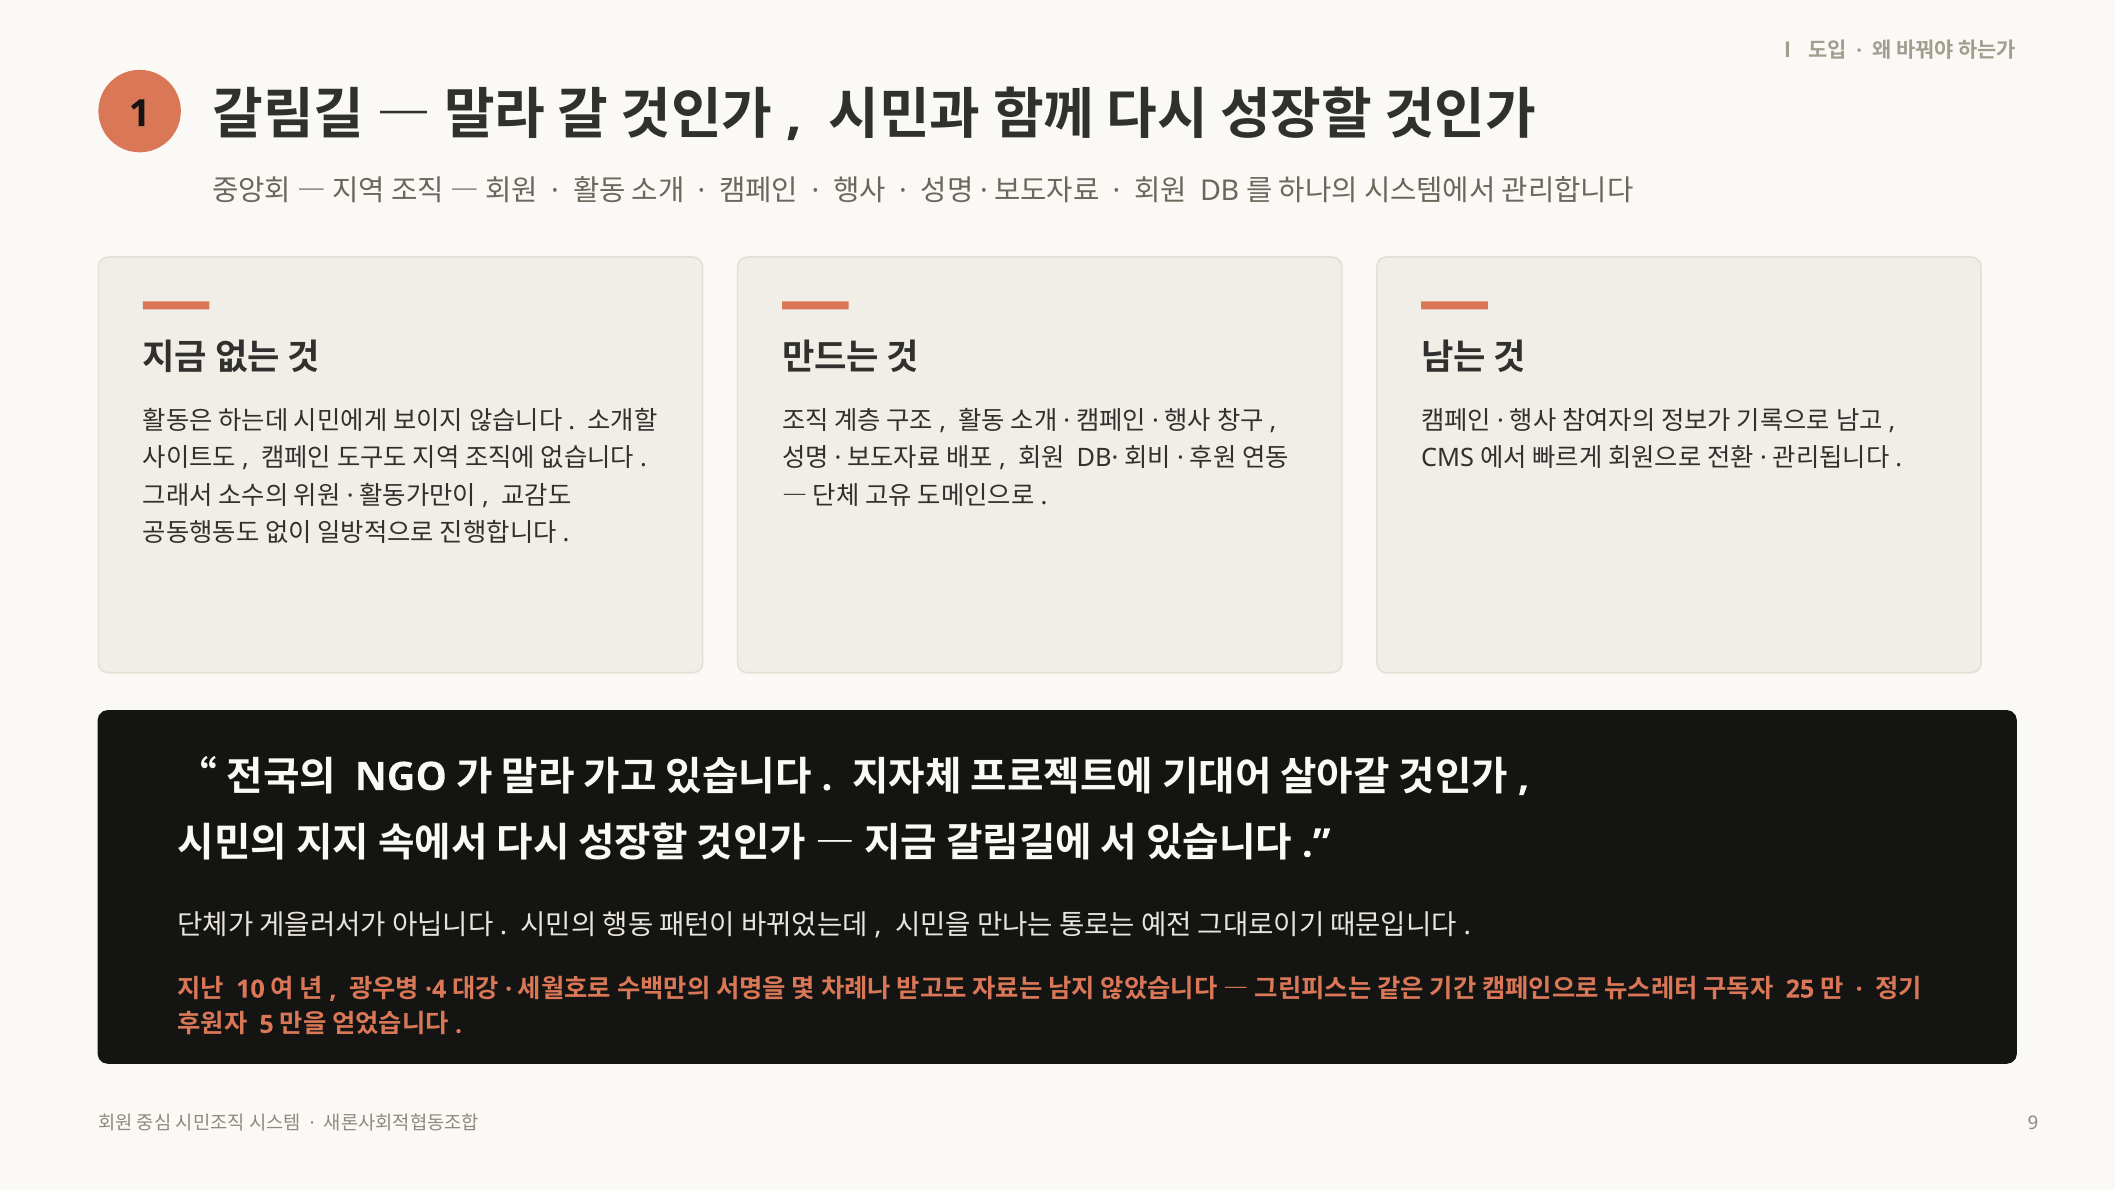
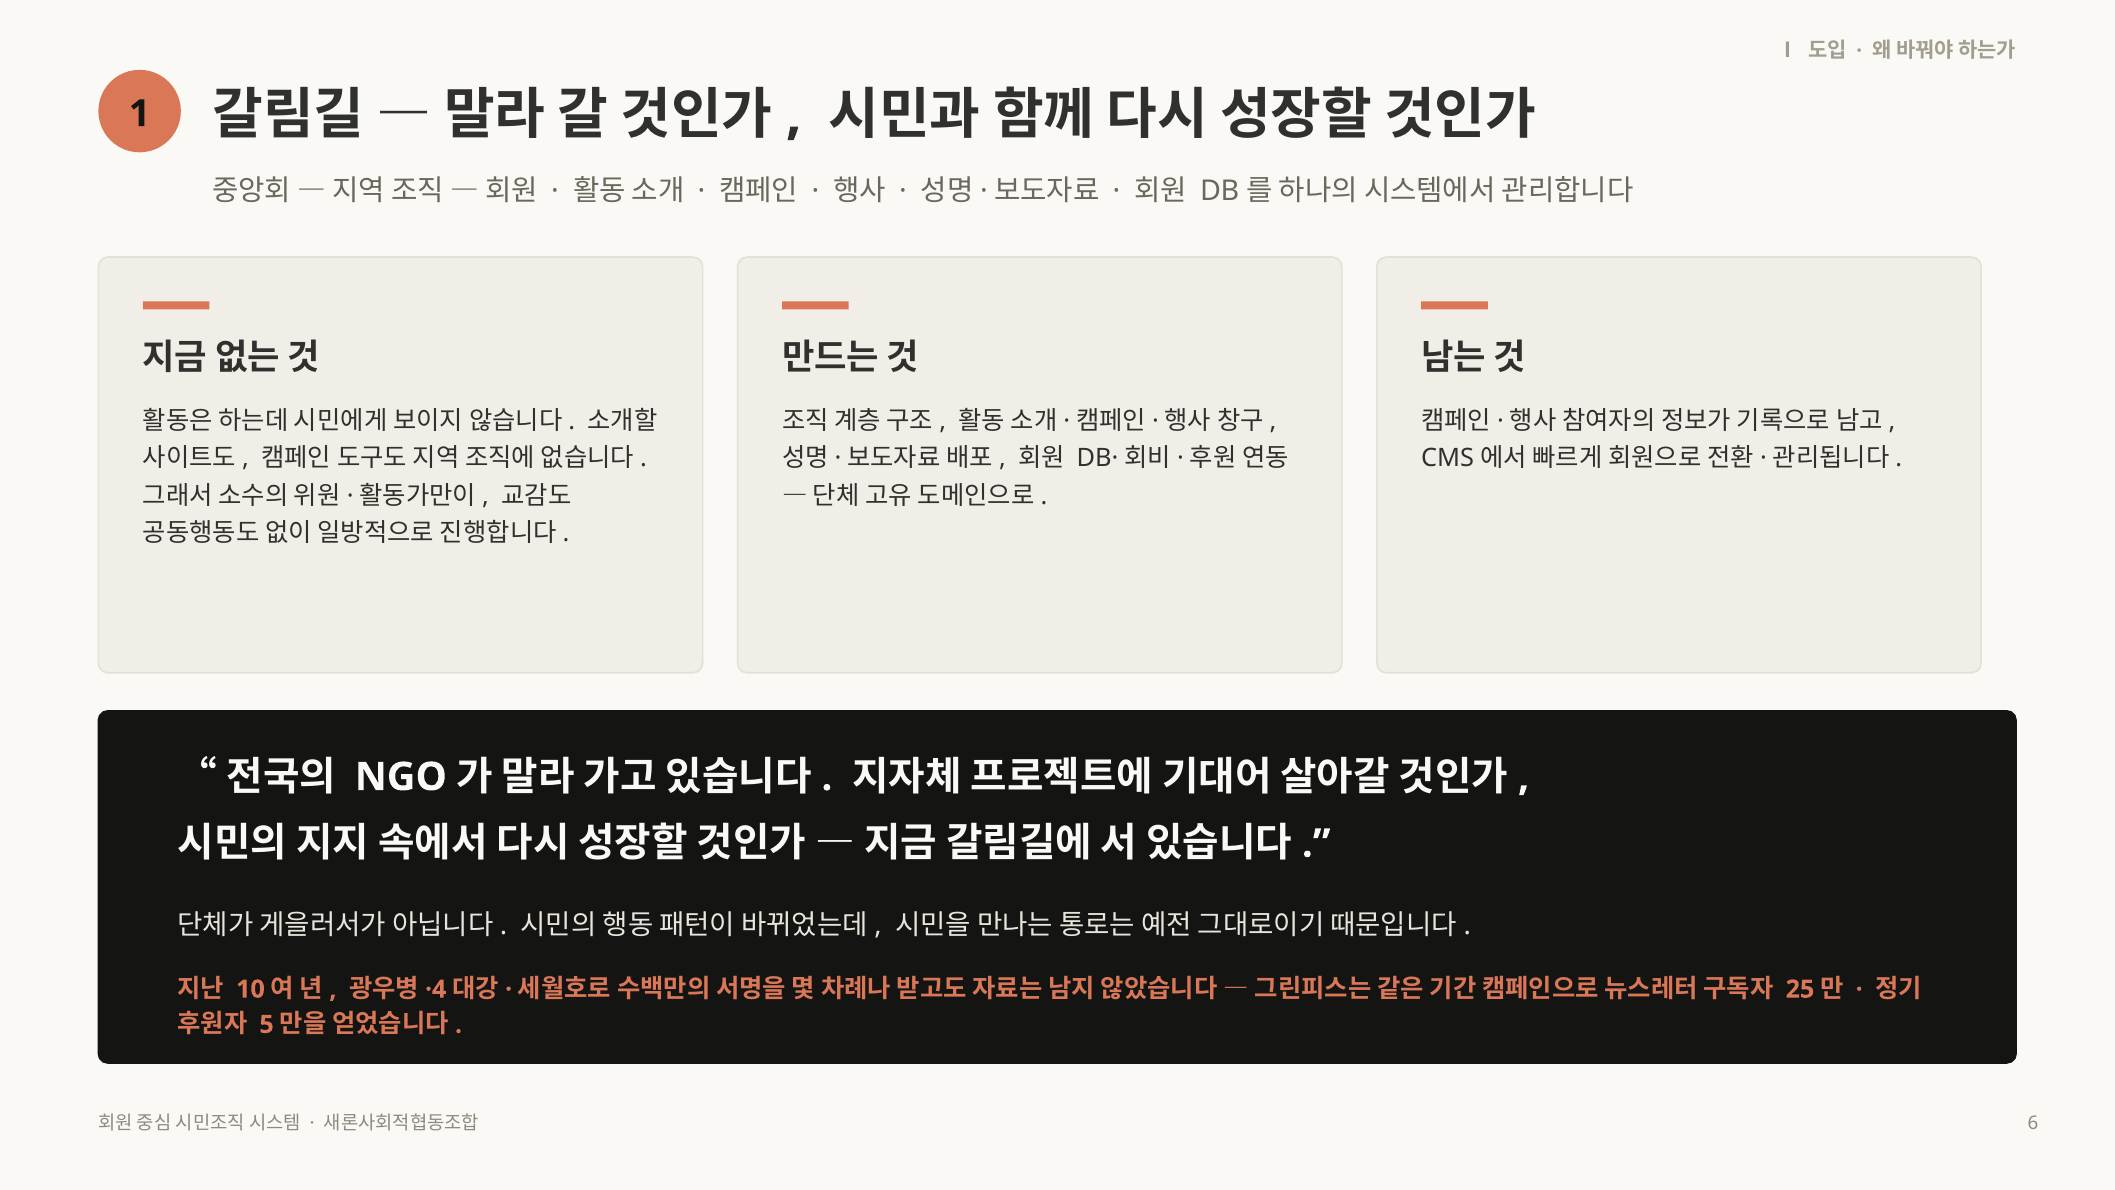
9: 9 -> 6
